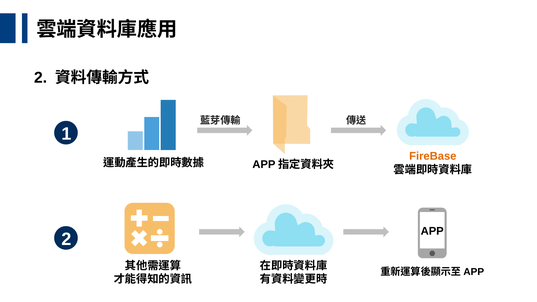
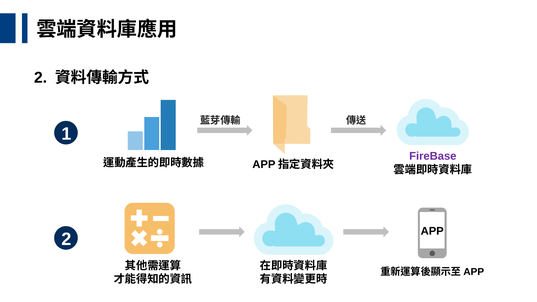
FireBase colour: orange -> purple
